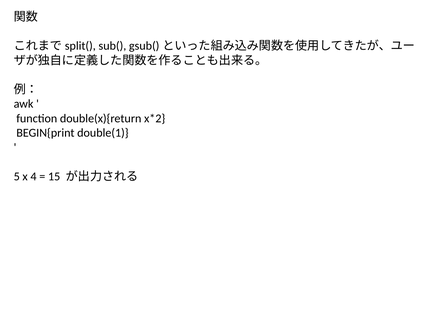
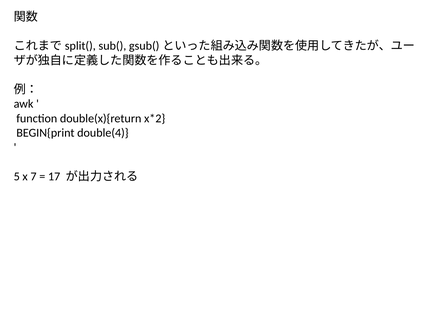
double(1: double(1 -> double(4
4: 4 -> 7
15: 15 -> 17
